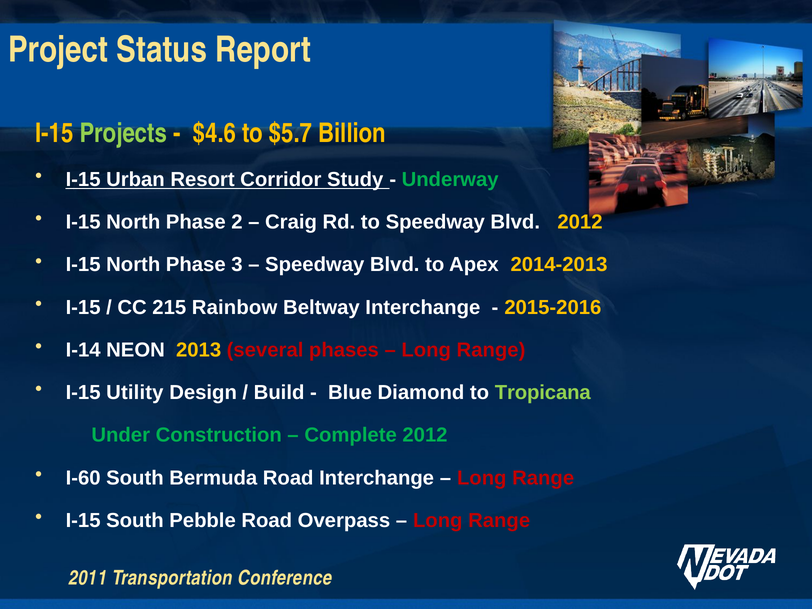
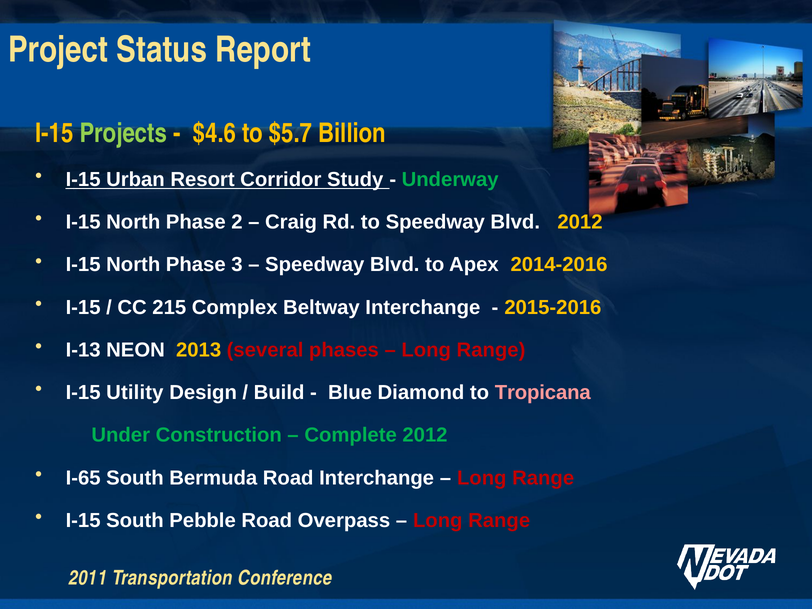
2014-2013: 2014-2013 -> 2014-2016
Rainbow: Rainbow -> Complex
I-14: I-14 -> I-13
Tropicana colour: light green -> pink
I-60: I-60 -> I-65
